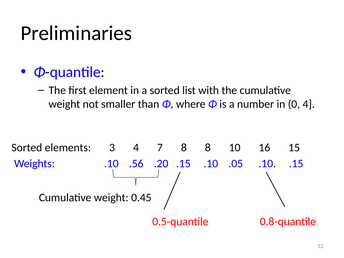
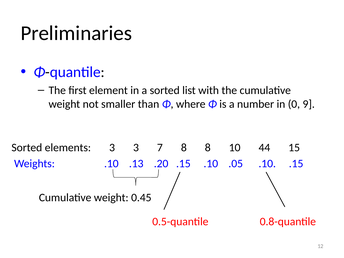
0 4: 4 -> 9
3 4: 4 -> 3
16: 16 -> 44
.56: .56 -> .13
